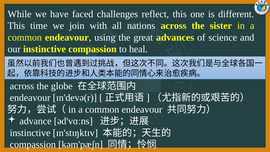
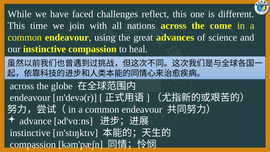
sister: sister -> come
